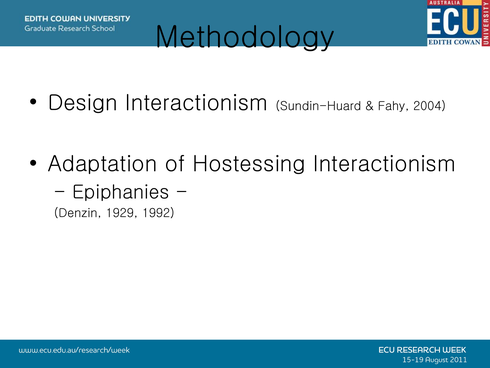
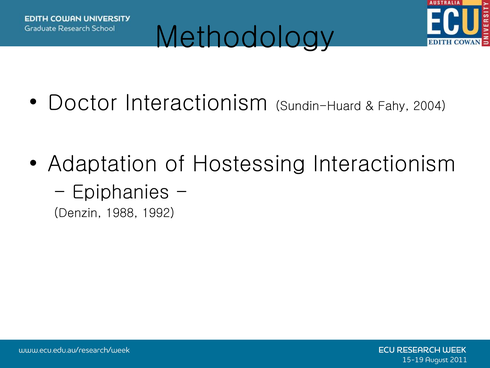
Design: Design -> Doctor
1929: 1929 -> 1988
